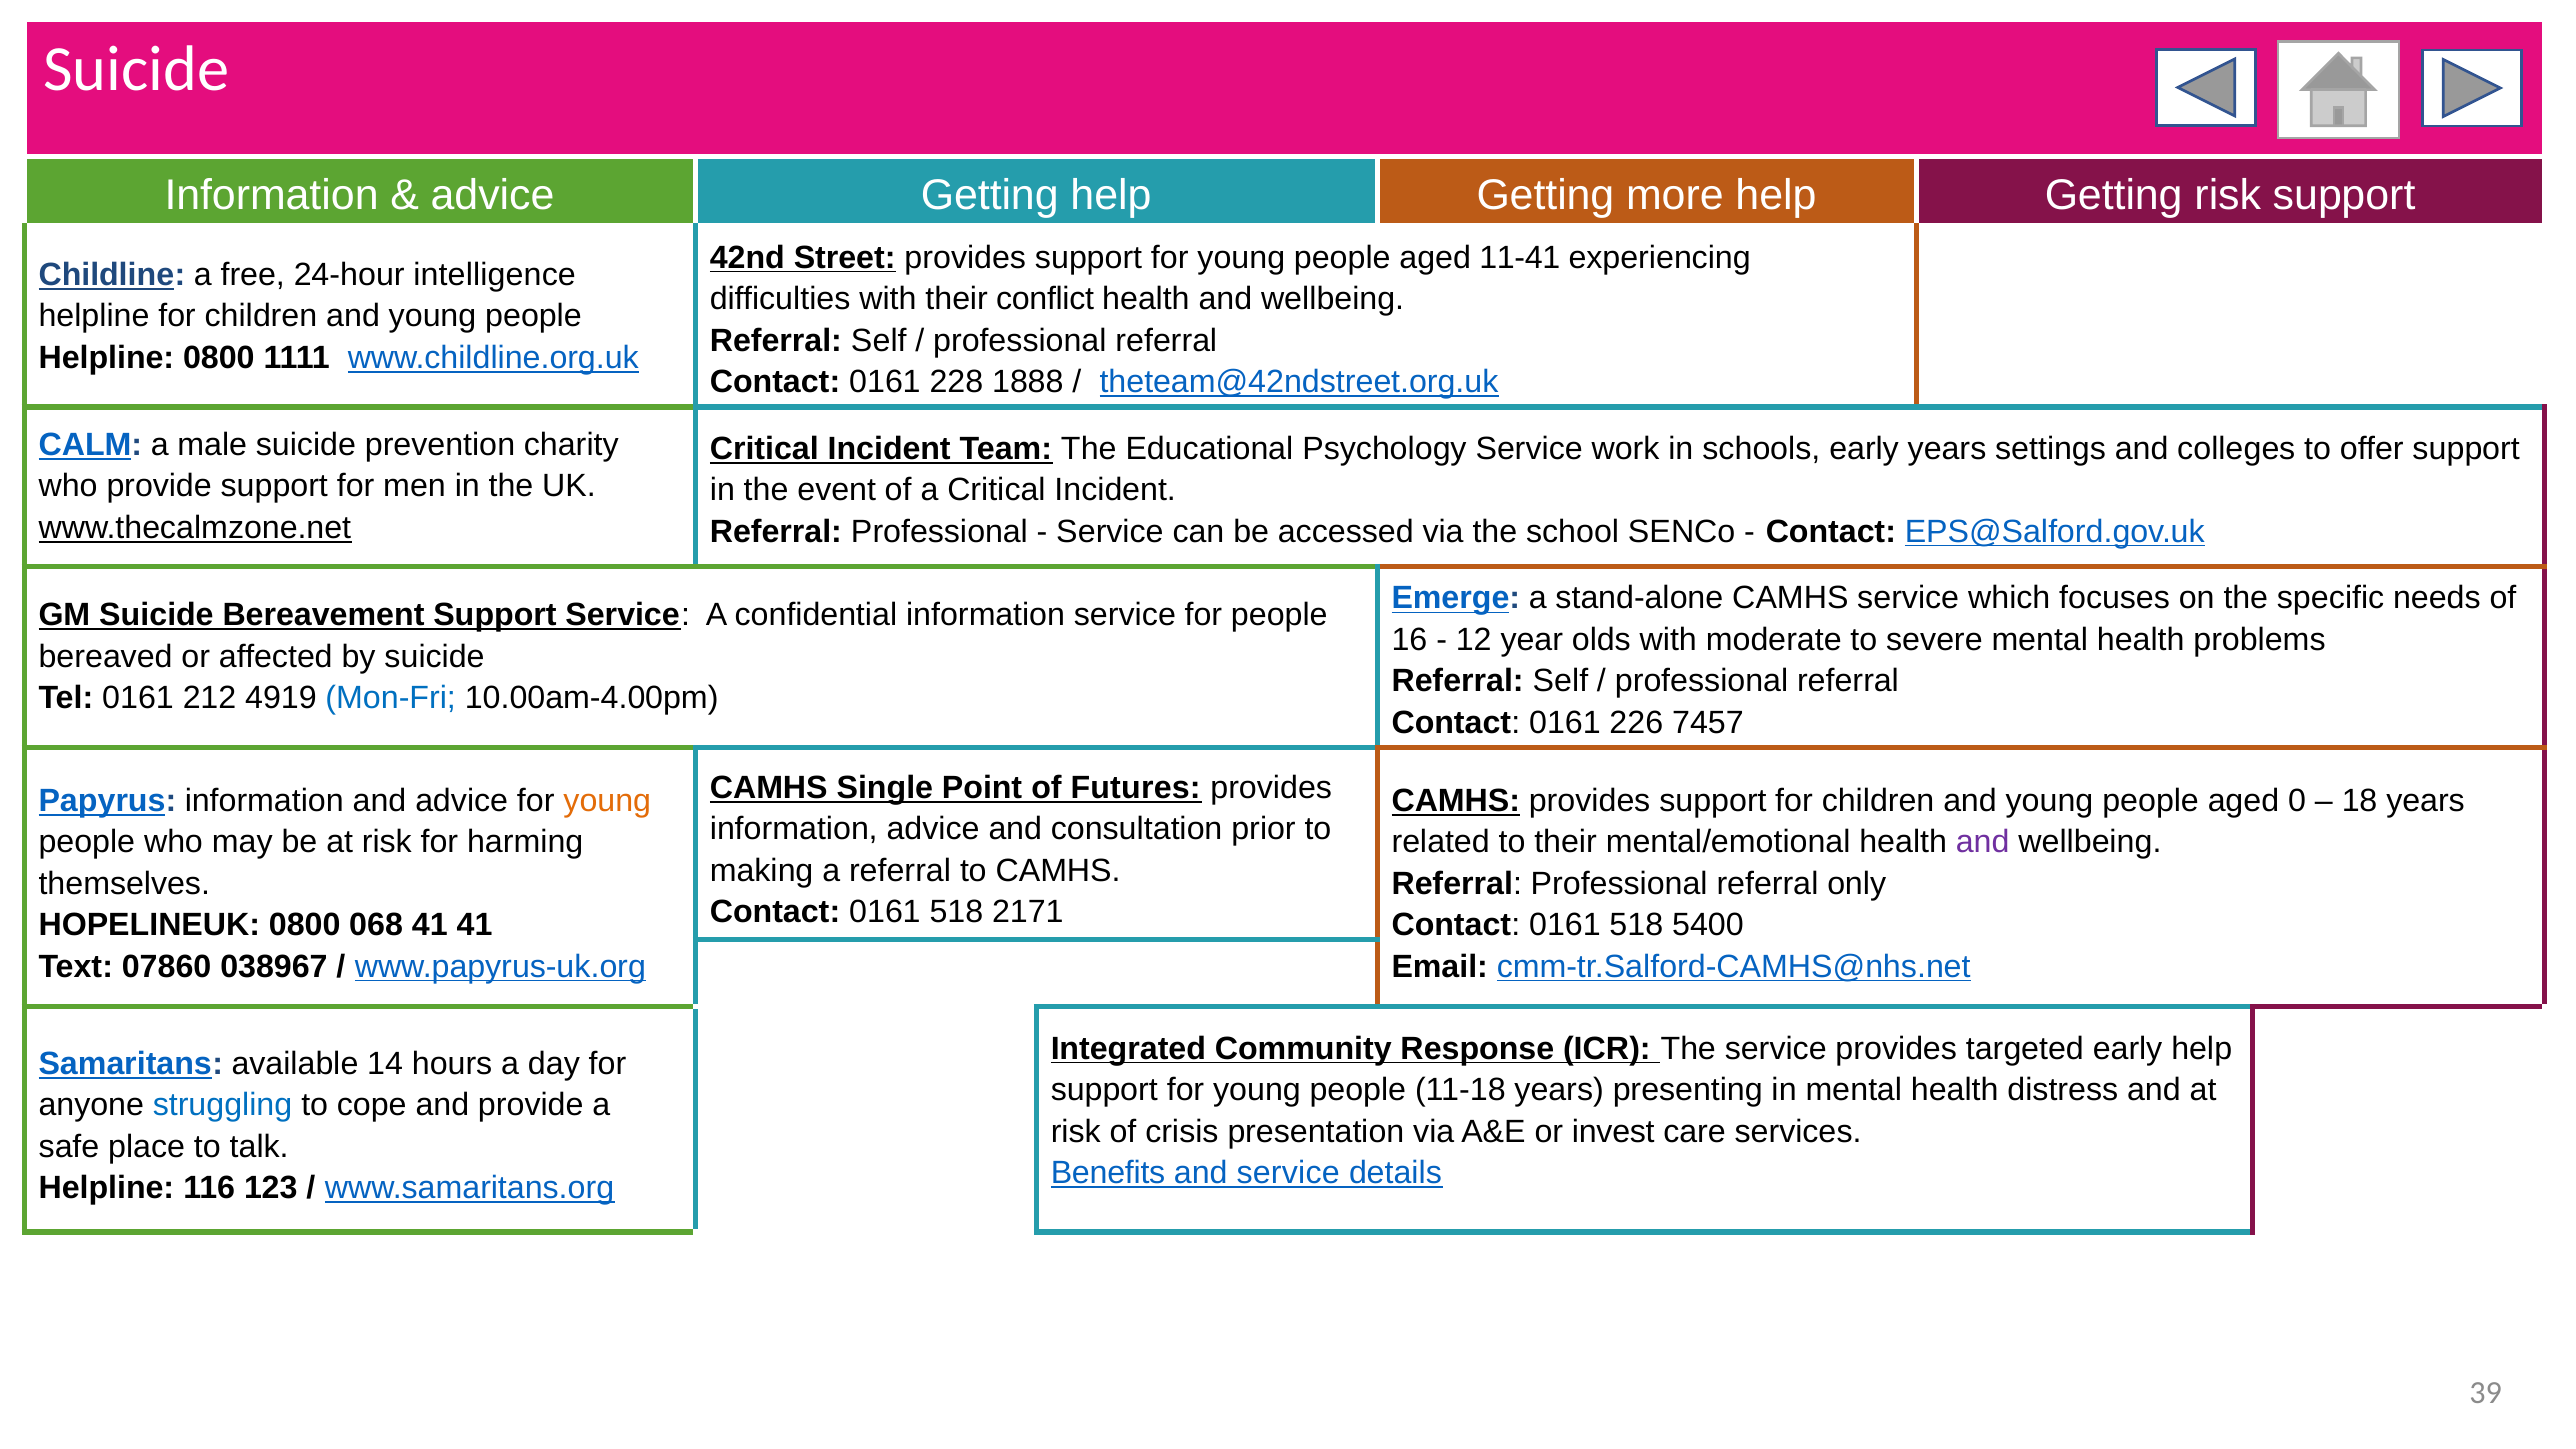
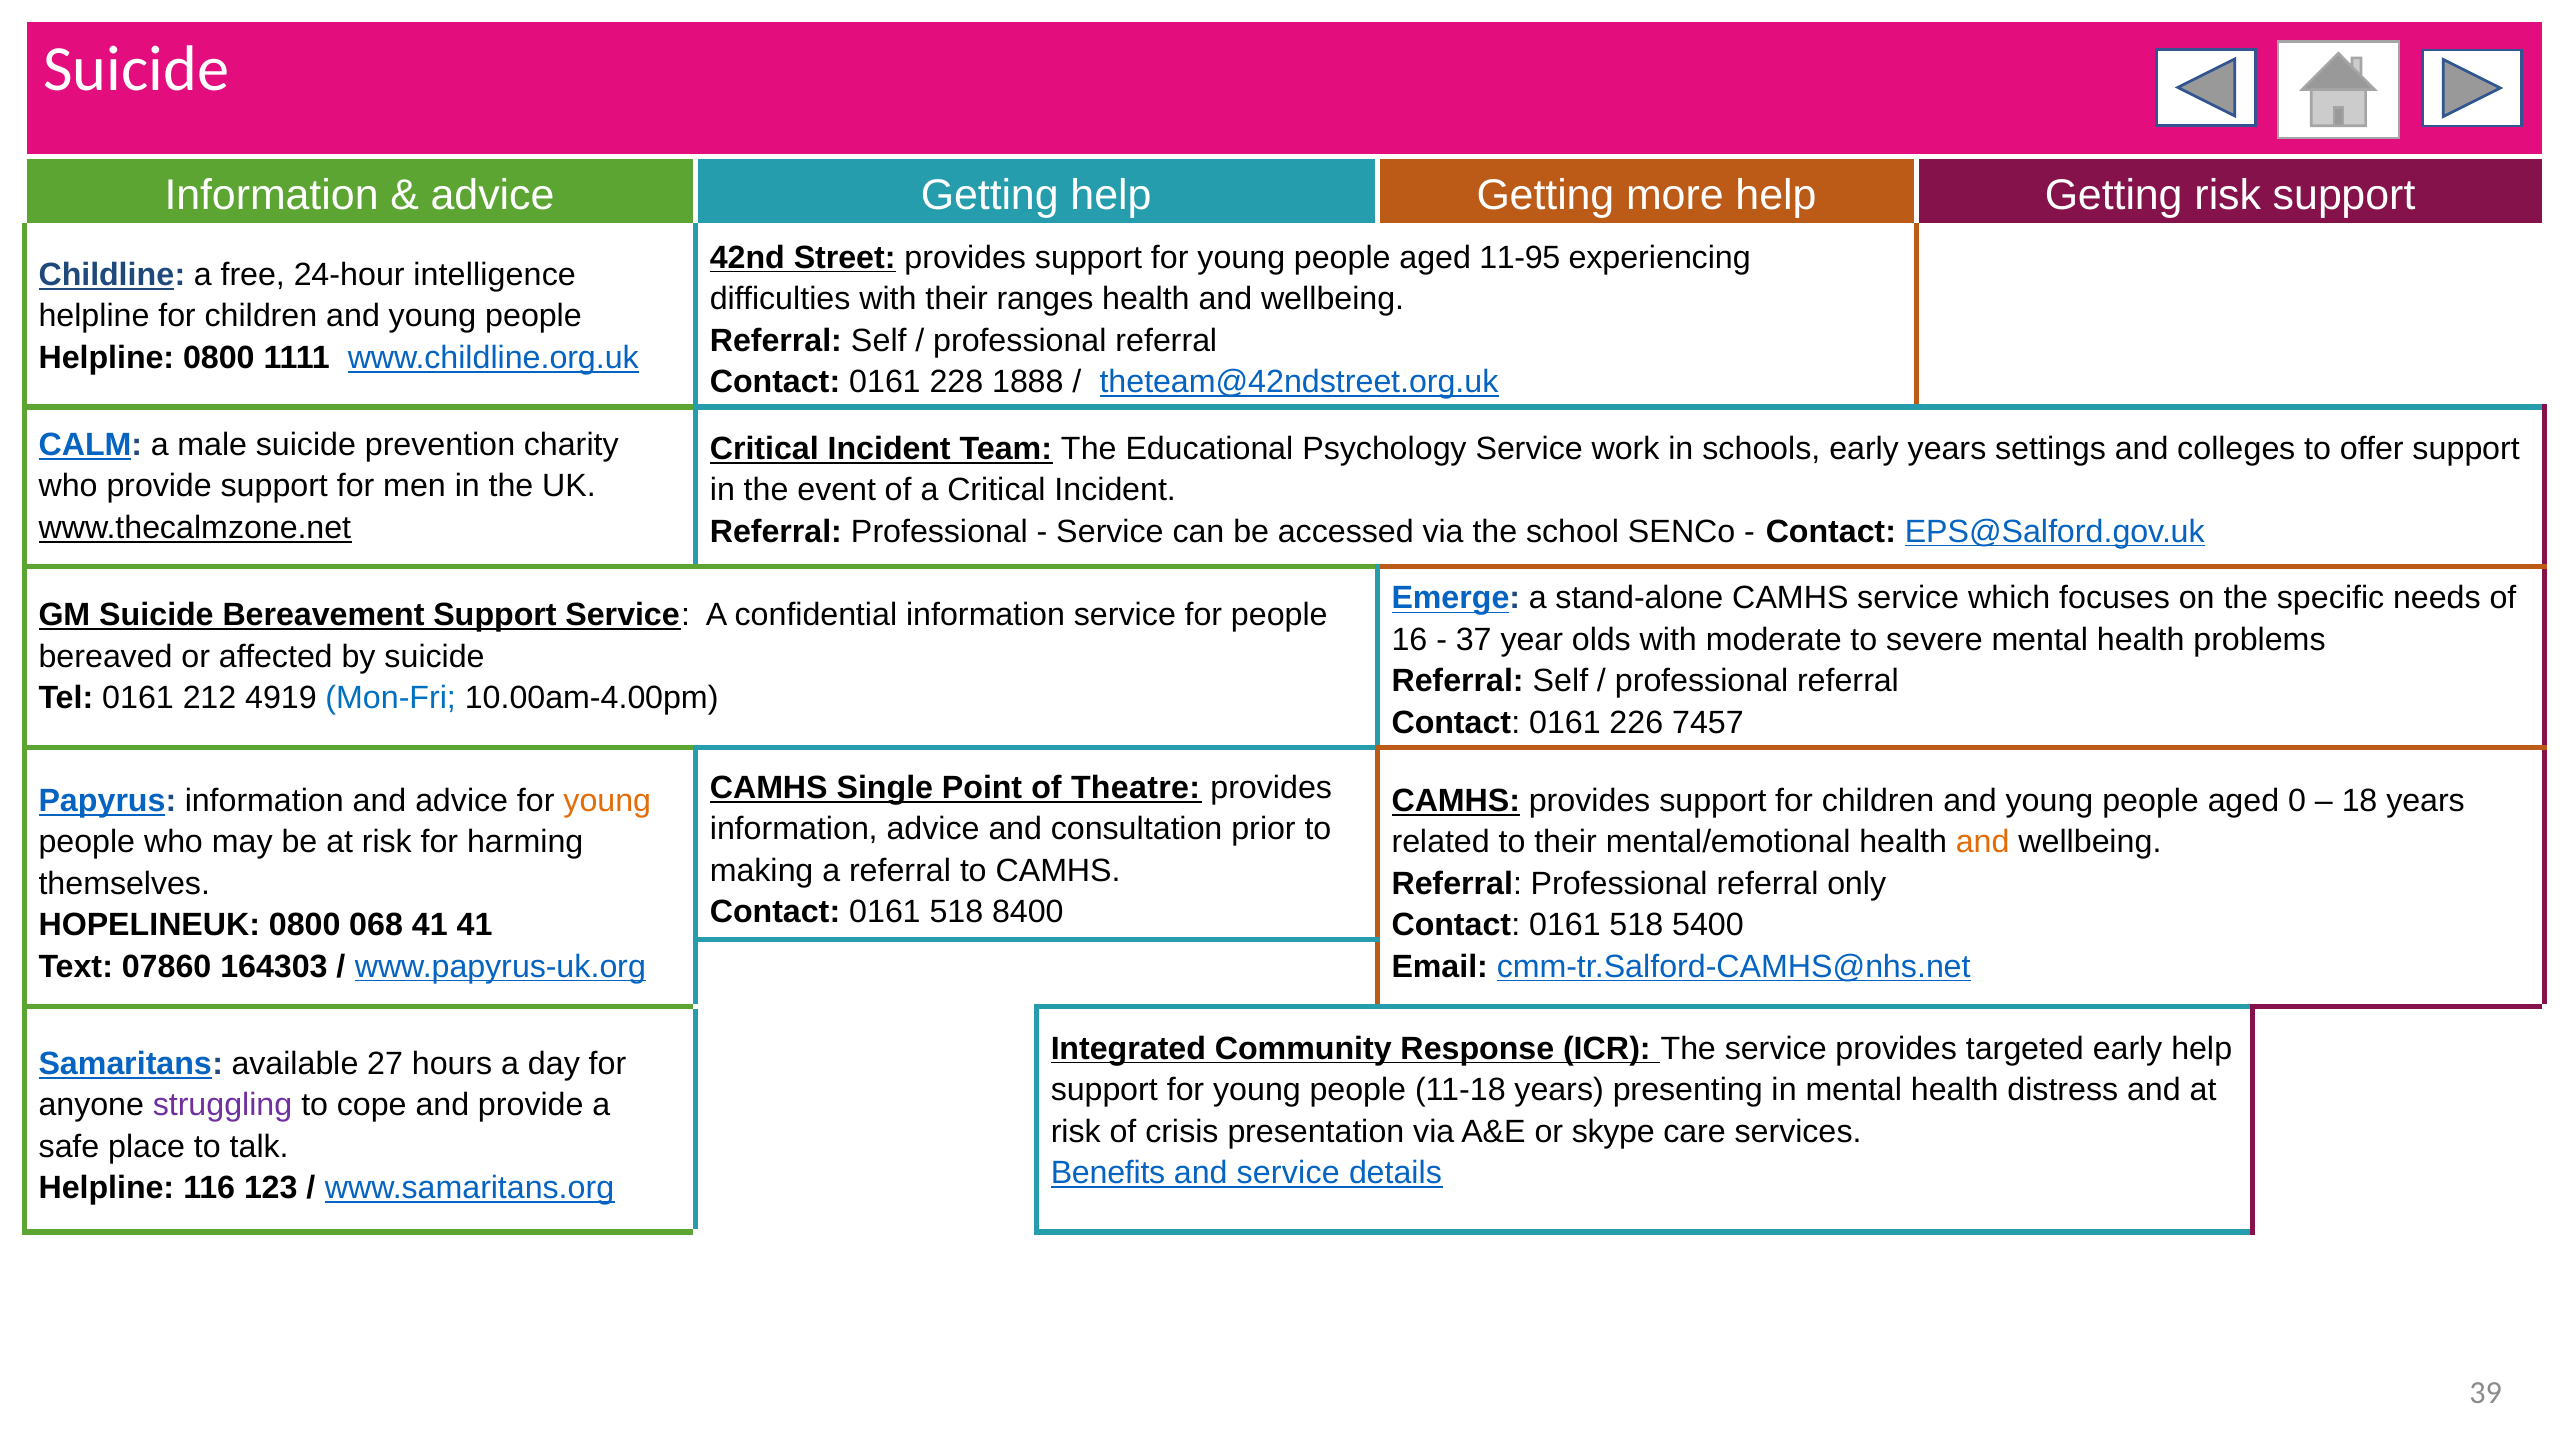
11-41: 11-41 -> 11-95
conflict: conflict -> ranges
12: 12 -> 37
Futures: Futures -> Theatre
and at (1983, 842) colour: purple -> orange
2171: 2171 -> 8400
038967: 038967 -> 164303
14: 14 -> 27
struggling colour: blue -> purple
invest: invest -> skype
